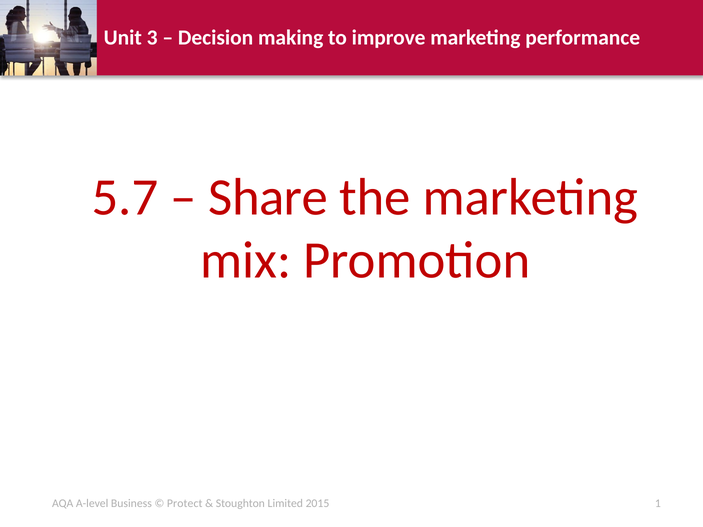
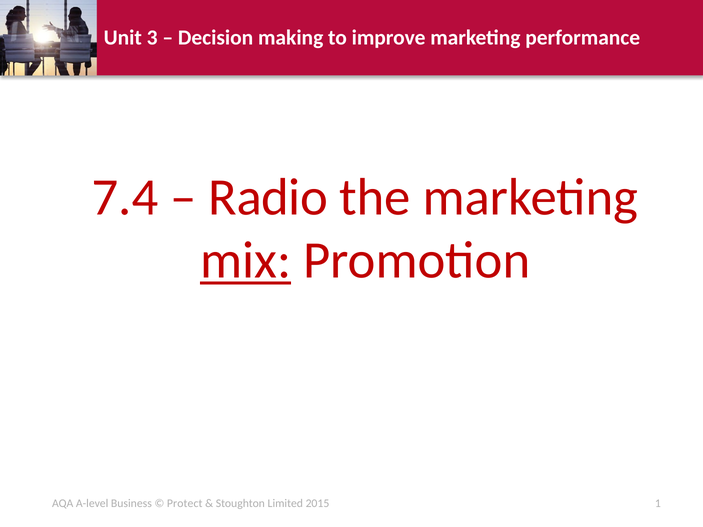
5.7: 5.7 -> 7.4
Share: Share -> Radio
mix underline: none -> present
